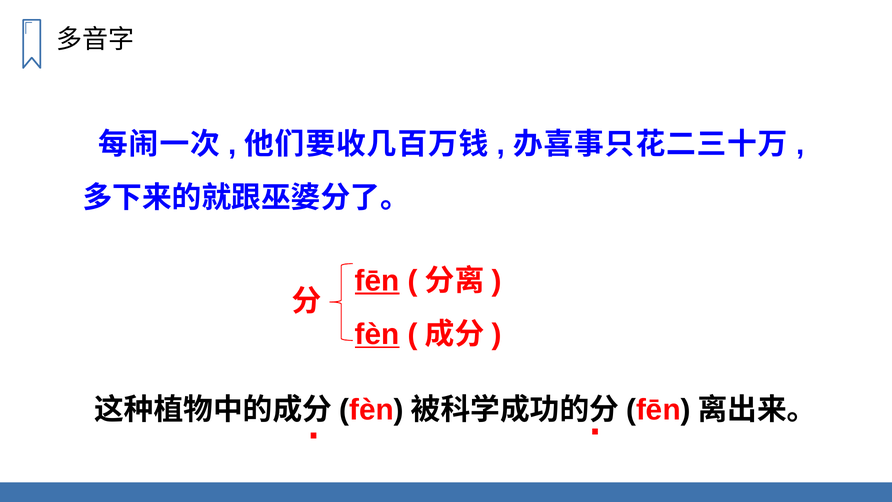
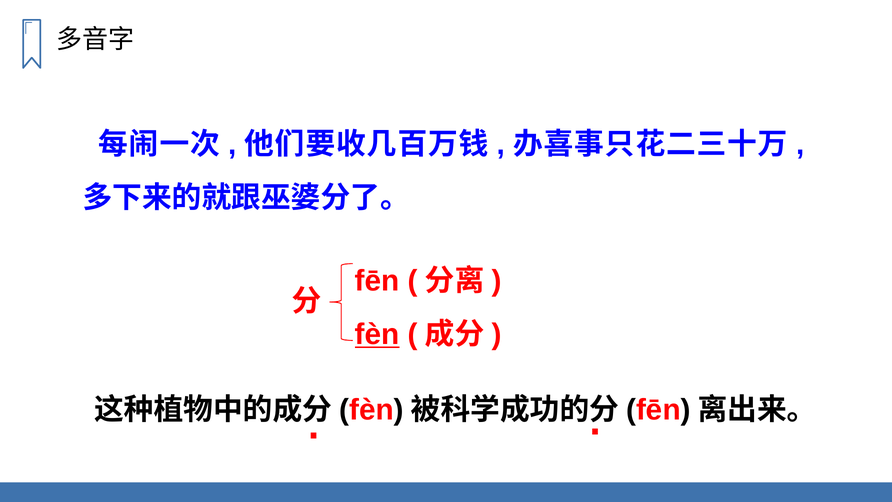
fēn at (377, 281) underline: present -> none
